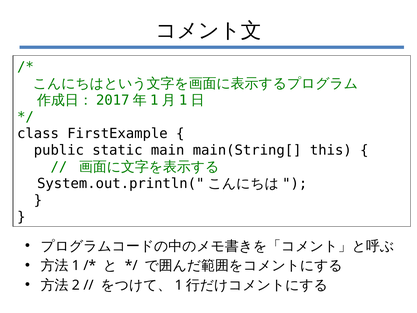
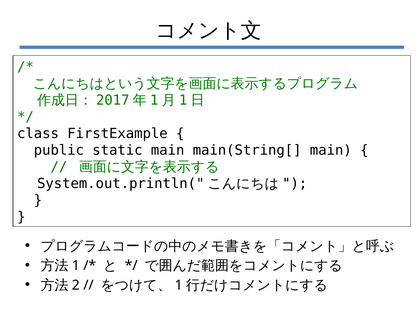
main(String[ this: this -> main
